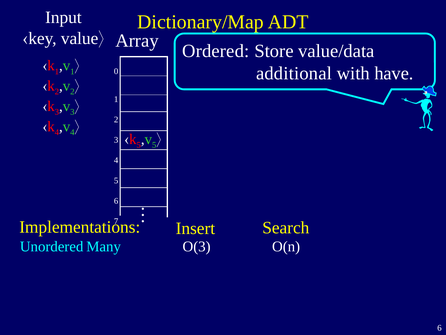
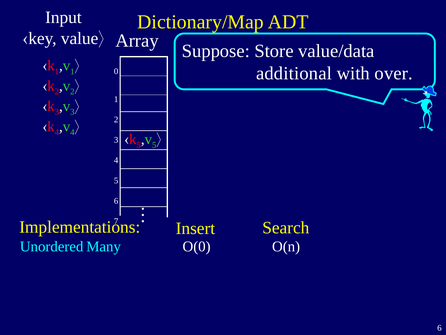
Ordered: Ordered -> Suppose
have: have -> over
O(3: O(3 -> O(0
